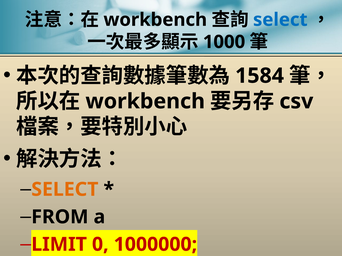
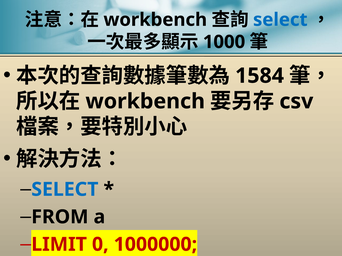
SELECT at (65, 190) colour: orange -> blue
